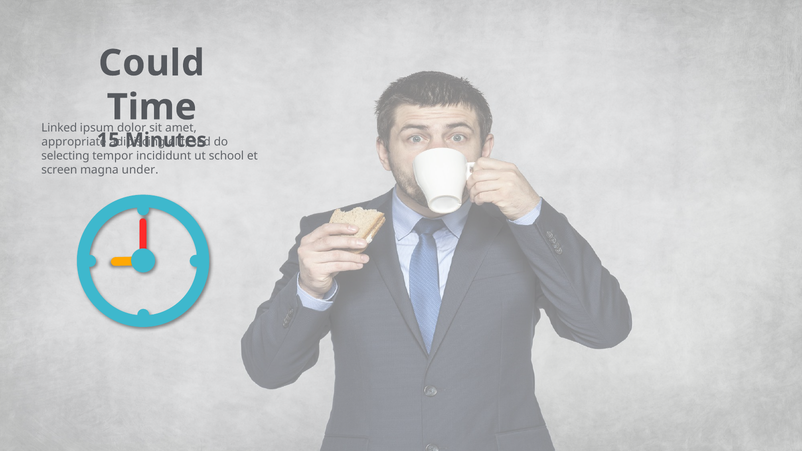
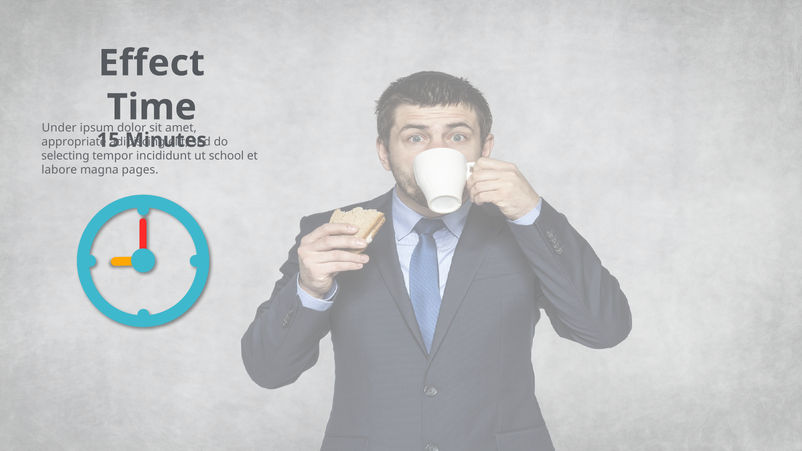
Could: Could -> Effect
Linked: Linked -> Under
screen: screen -> labore
under: under -> pages
